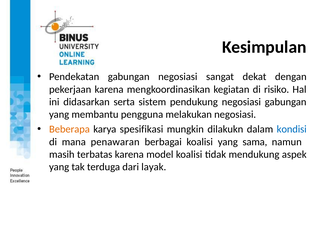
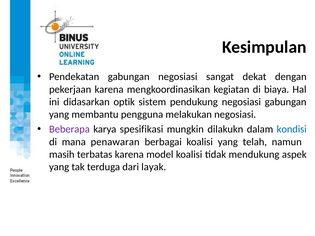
risiko: risiko -> biaya
serta: serta -> optik
Beberapa colour: orange -> purple
sama: sama -> telah
